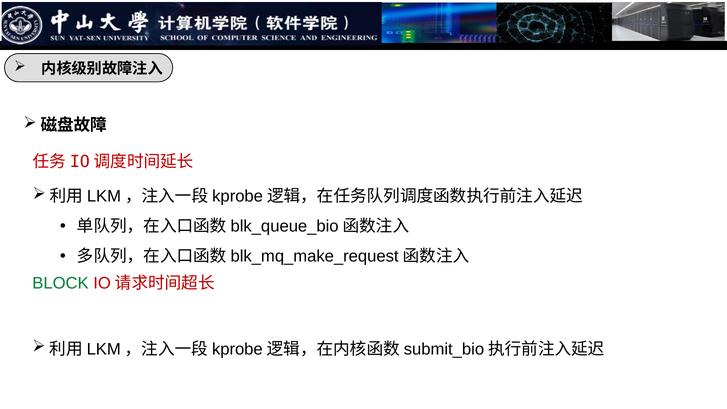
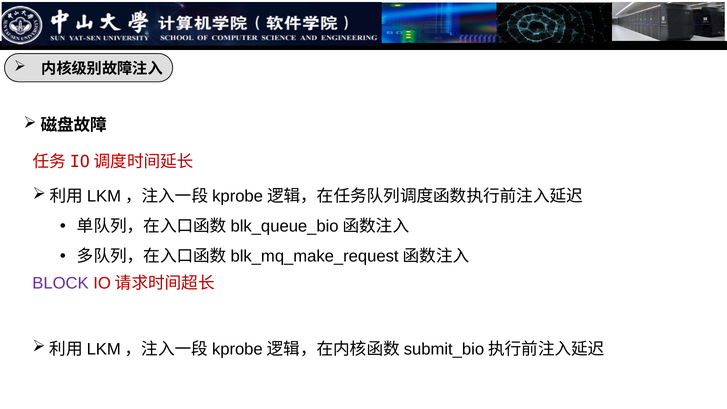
BLOCK colour: green -> purple
